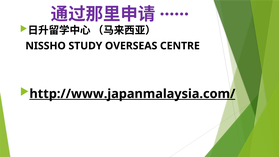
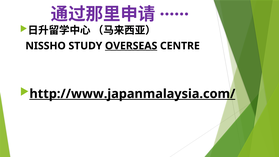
OVERSEAS underline: none -> present
